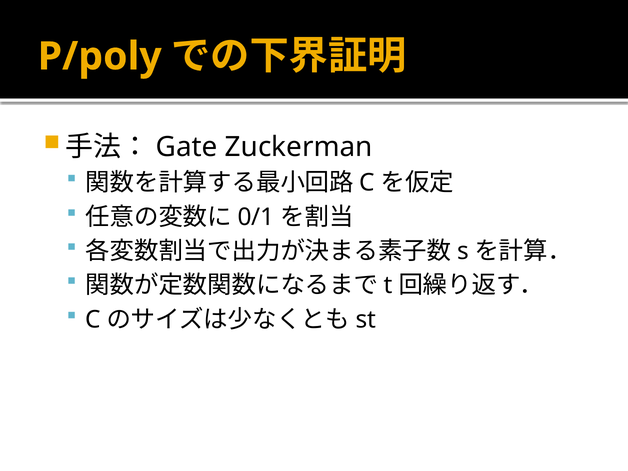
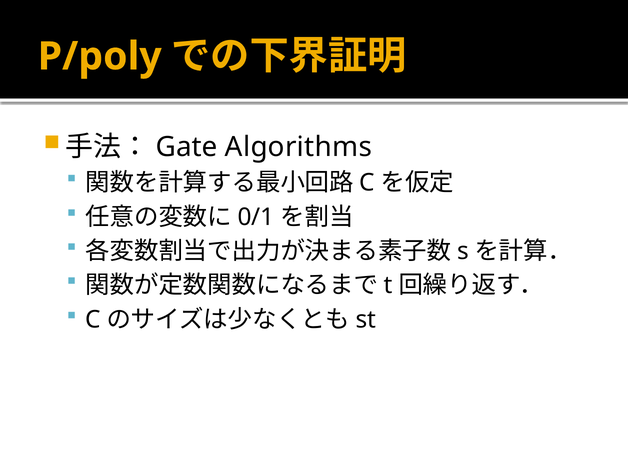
Zuckerman: Zuckerman -> Algorithms
